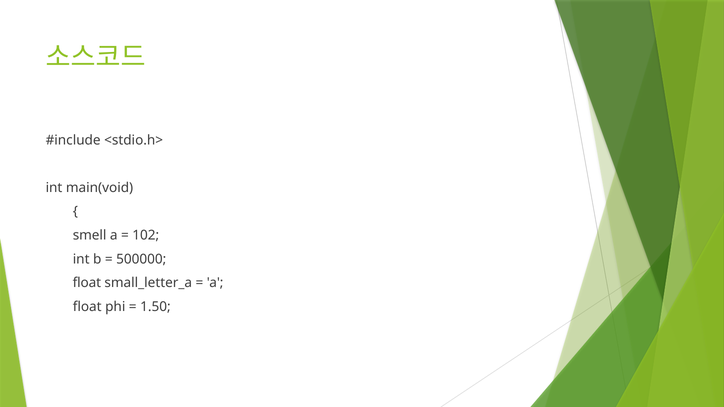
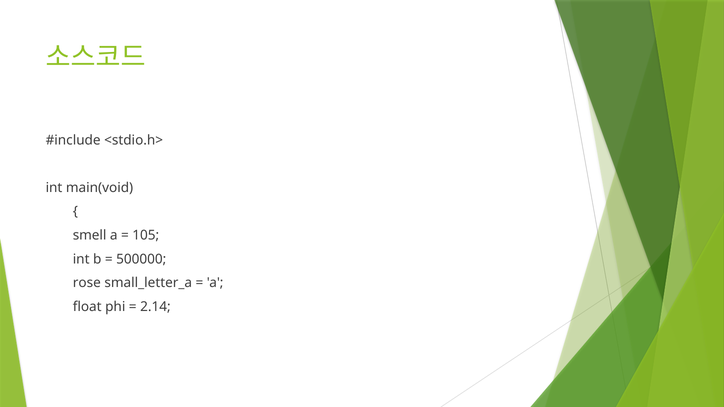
102: 102 -> 105
float at (87, 283): float -> rose
1.50: 1.50 -> 2.14
